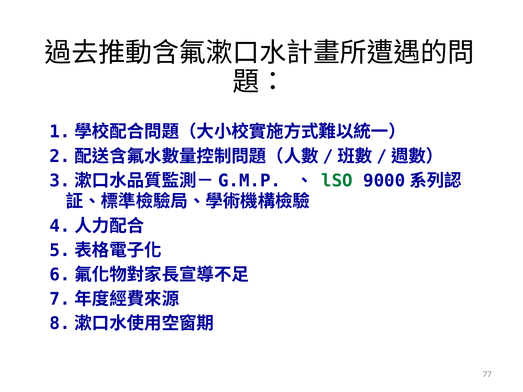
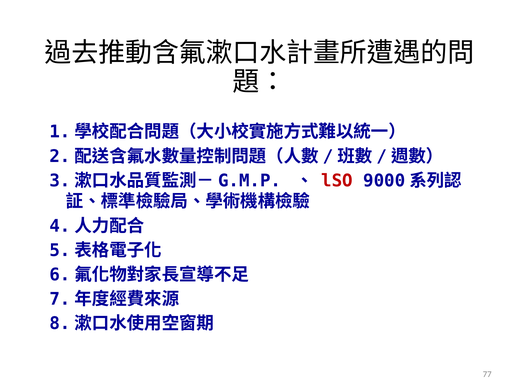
lSO colour: green -> red
